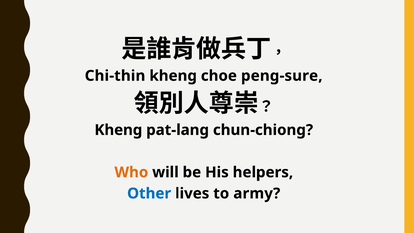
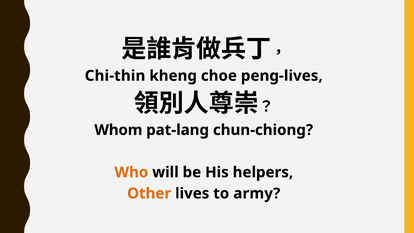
peng-sure: peng-sure -> peng-lives
Kheng at (118, 130): Kheng -> Whom
Other colour: blue -> orange
